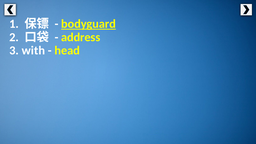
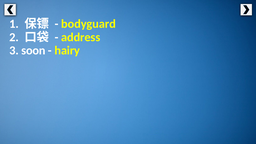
bodyguard underline: present -> none
with: with -> soon
head: head -> hairy
